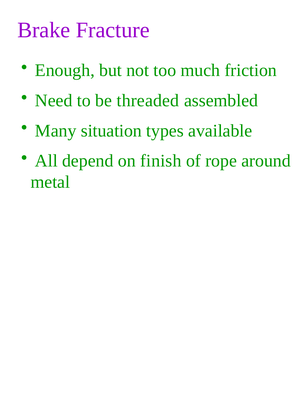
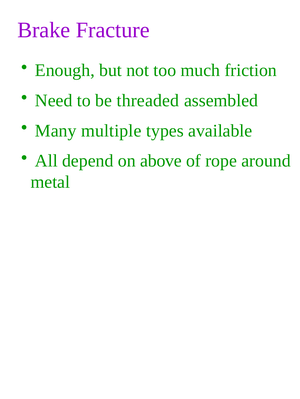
situation: situation -> multiple
finish: finish -> above
